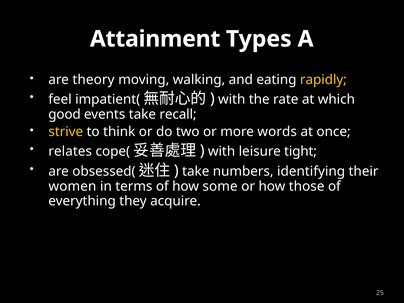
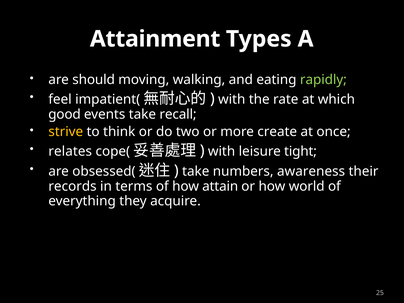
theory: theory -> should
rapidly colour: yellow -> light green
words: words -> create
identifying: identifying -> awareness
women: women -> records
some: some -> attain
those: those -> world
